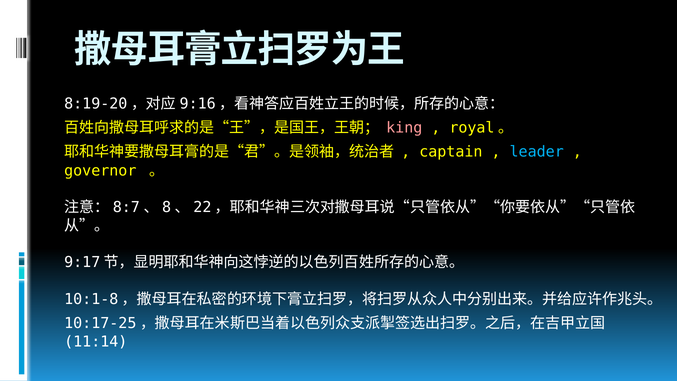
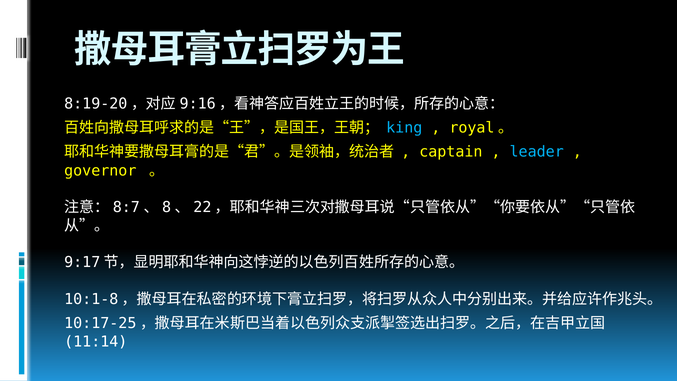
king colour: pink -> light blue
